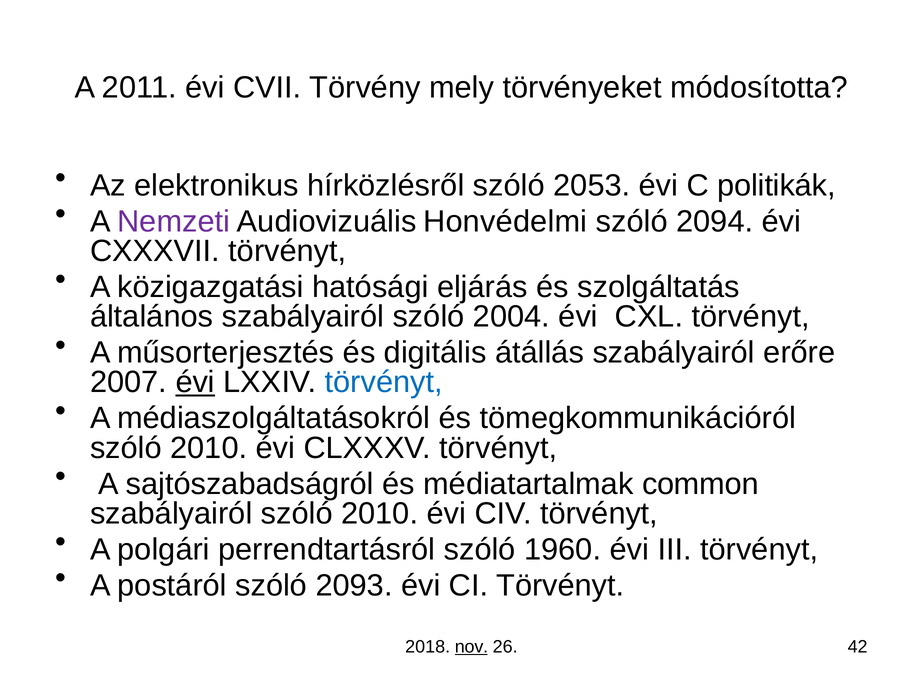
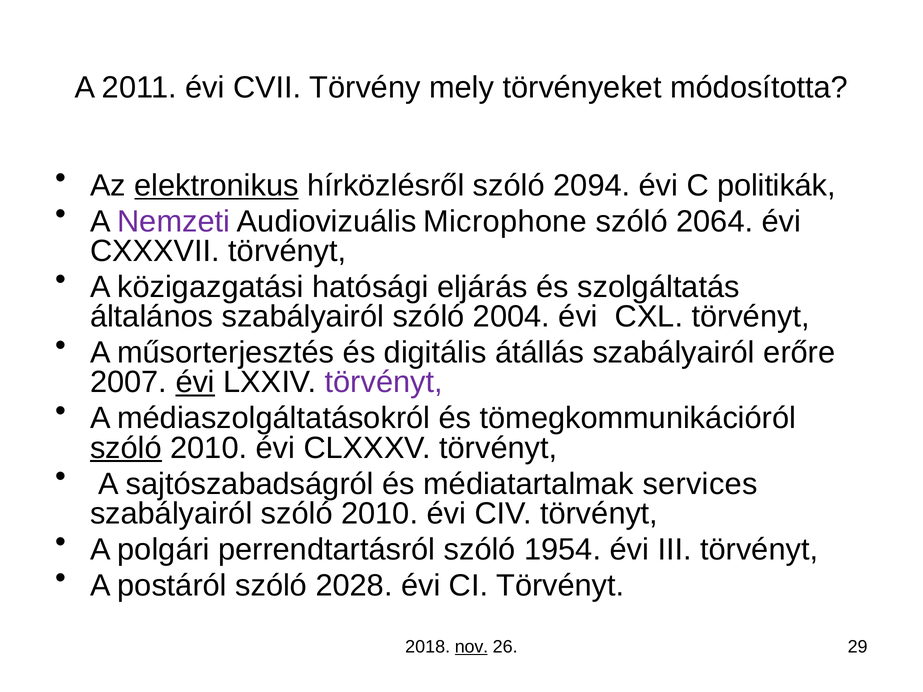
elektronikus underline: none -> present
2053: 2053 -> 2094
Honvédelmi: Honvédelmi -> Microphone
2094: 2094 -> 2064
törvényt at (384, 382) colour: blue -> purple
szóló at (126, 448) underline: none -> present
common: common -> services
1960: 1960 -> 1954
2093: 2093 -> 2028
42: 42 -> 29
